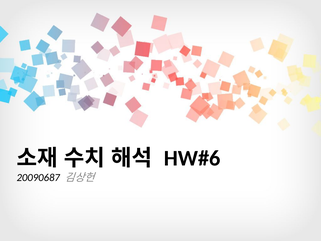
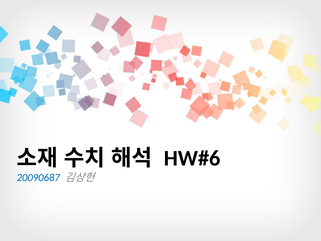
20090687 colour: black -> blue
